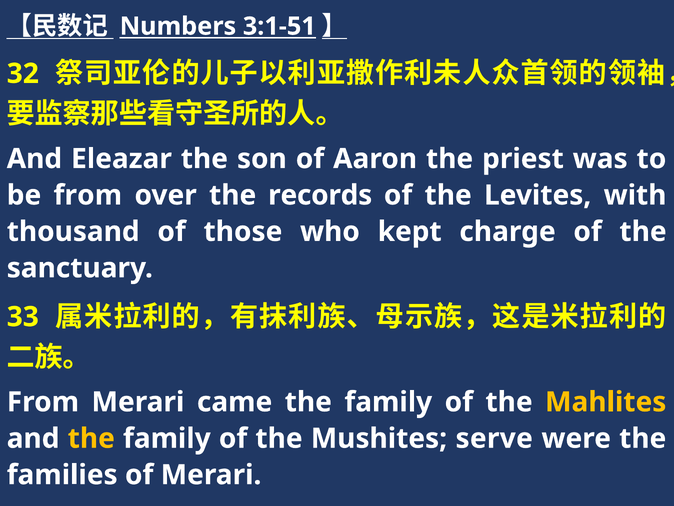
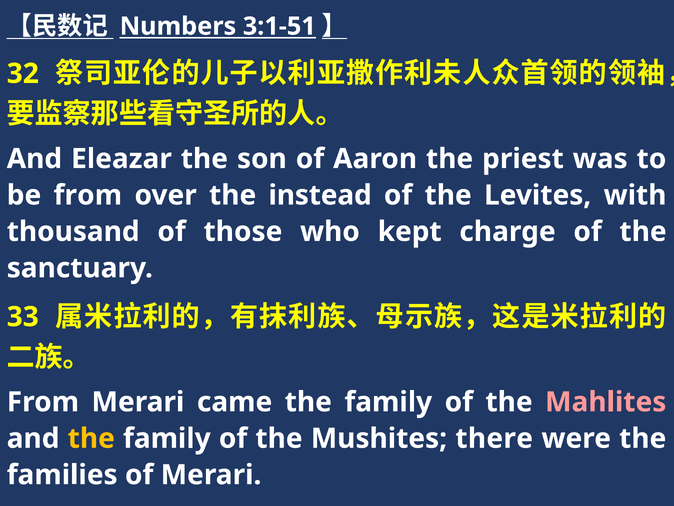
records: records -> instead
Mahlites colour: yellow -> pink
serve: serve -> there
